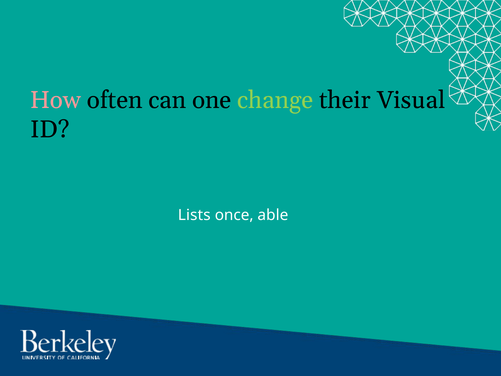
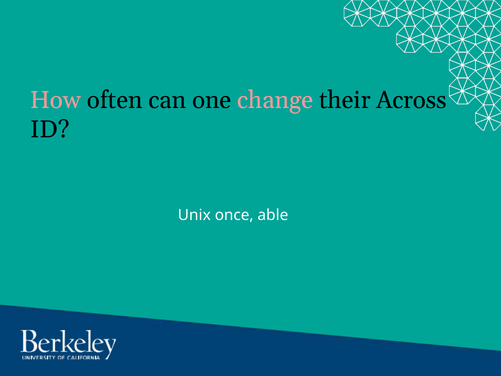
change colour: light green -> pink
Visual: Visual -> Across
Lists: Lists -> Unix
